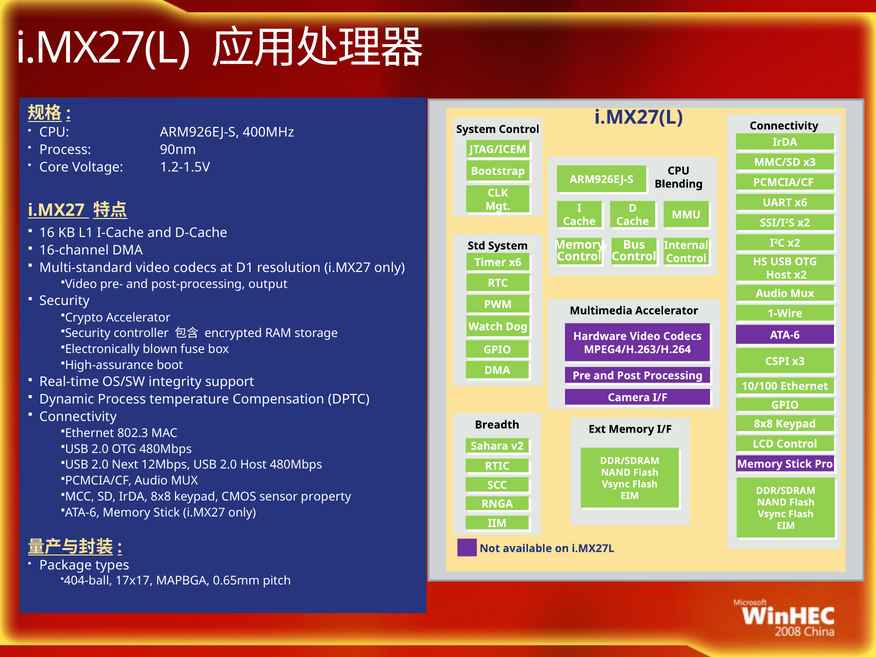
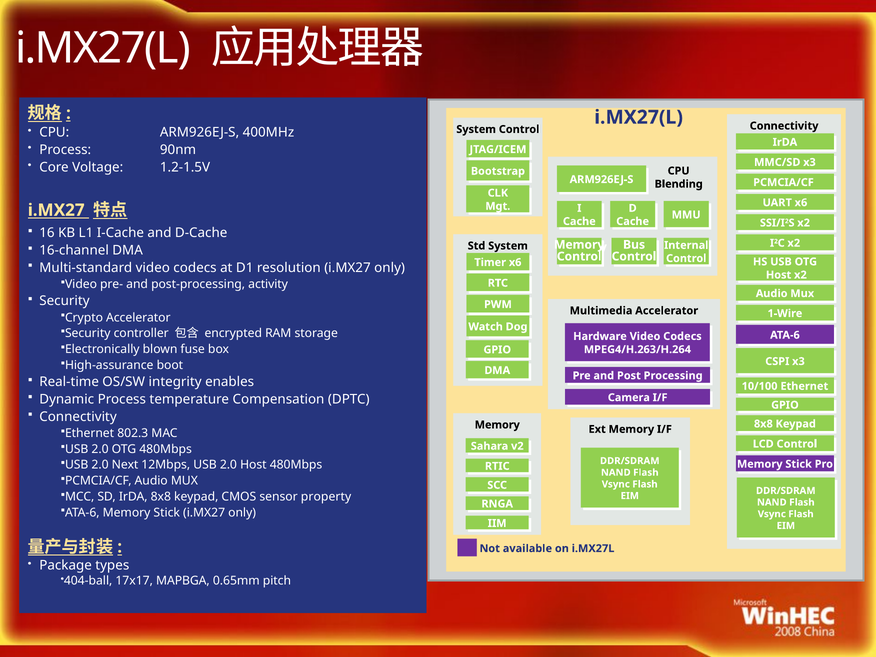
output: output -> activity
support: support -> enables
Breadth at (497, 425): Breadth -> Memory
